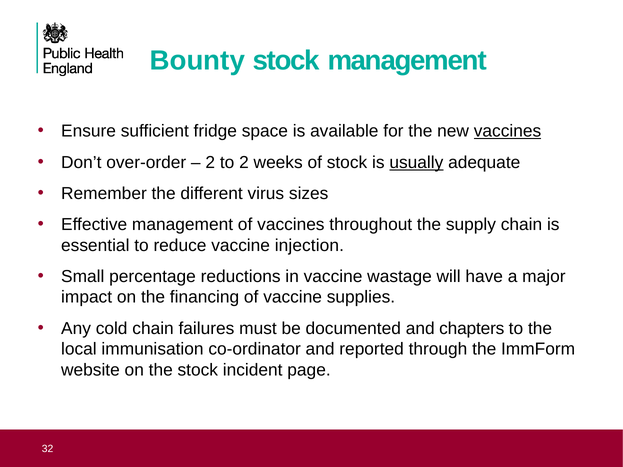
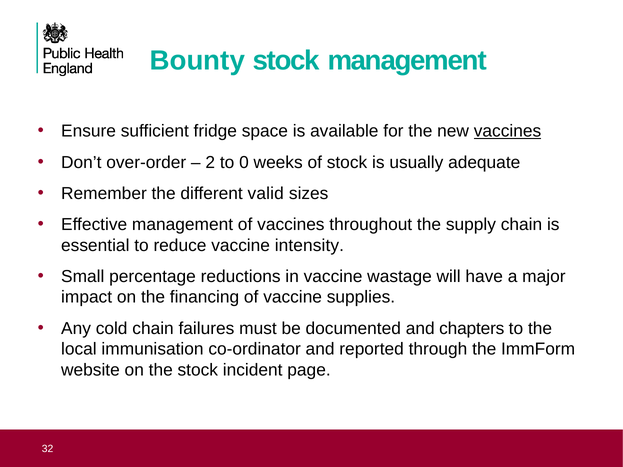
to 2: 2 -> 0
usually underline: present -> none
virus: virus -> valid
injection: injection -> intensity
